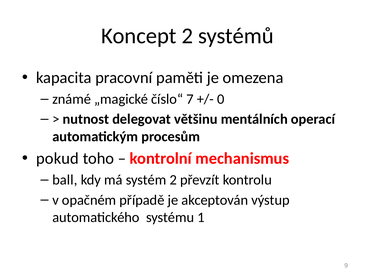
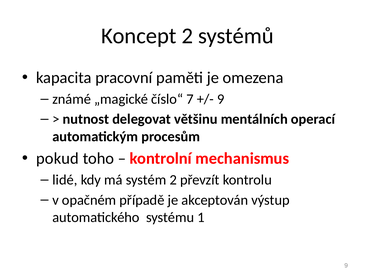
0 at (221, 99): 0 -> 9
ball: ball -> lidé
